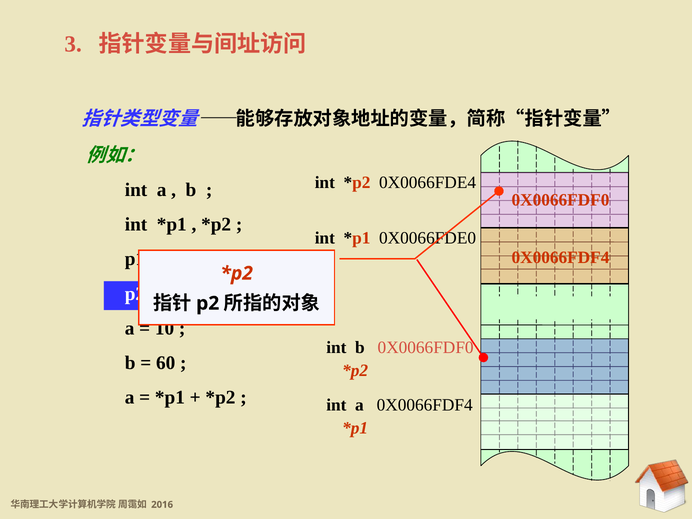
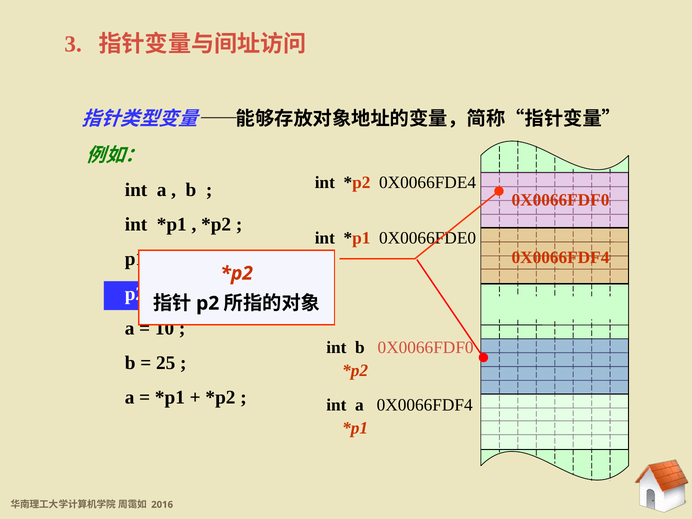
60: 60 -> 25
